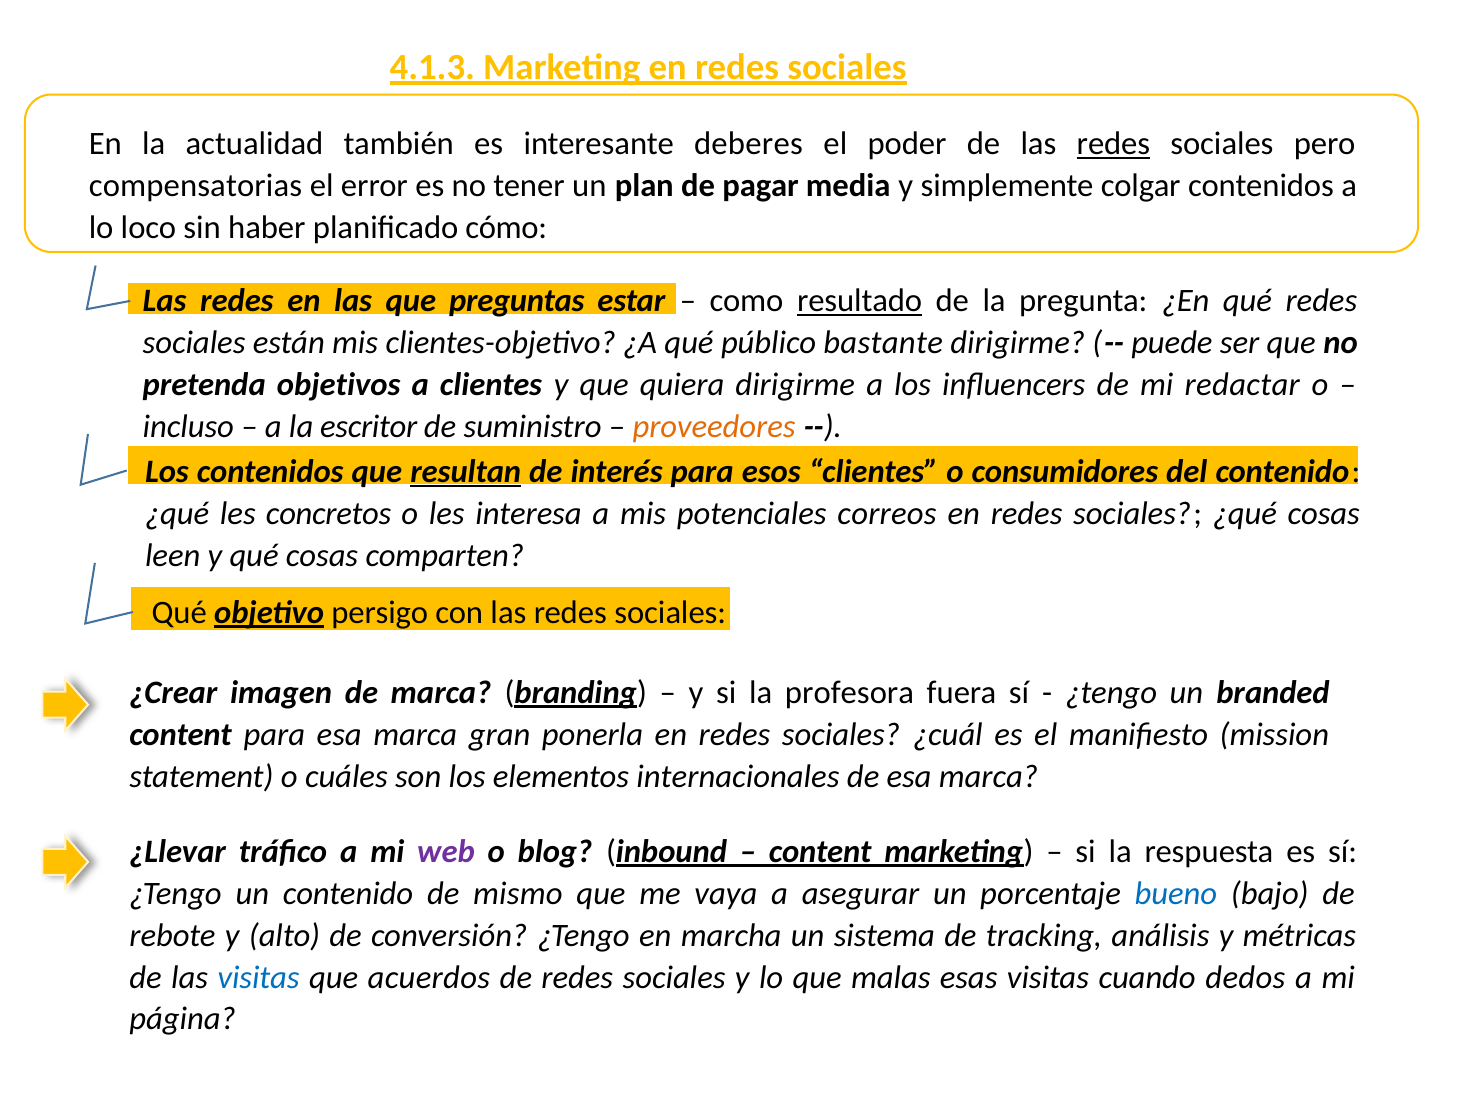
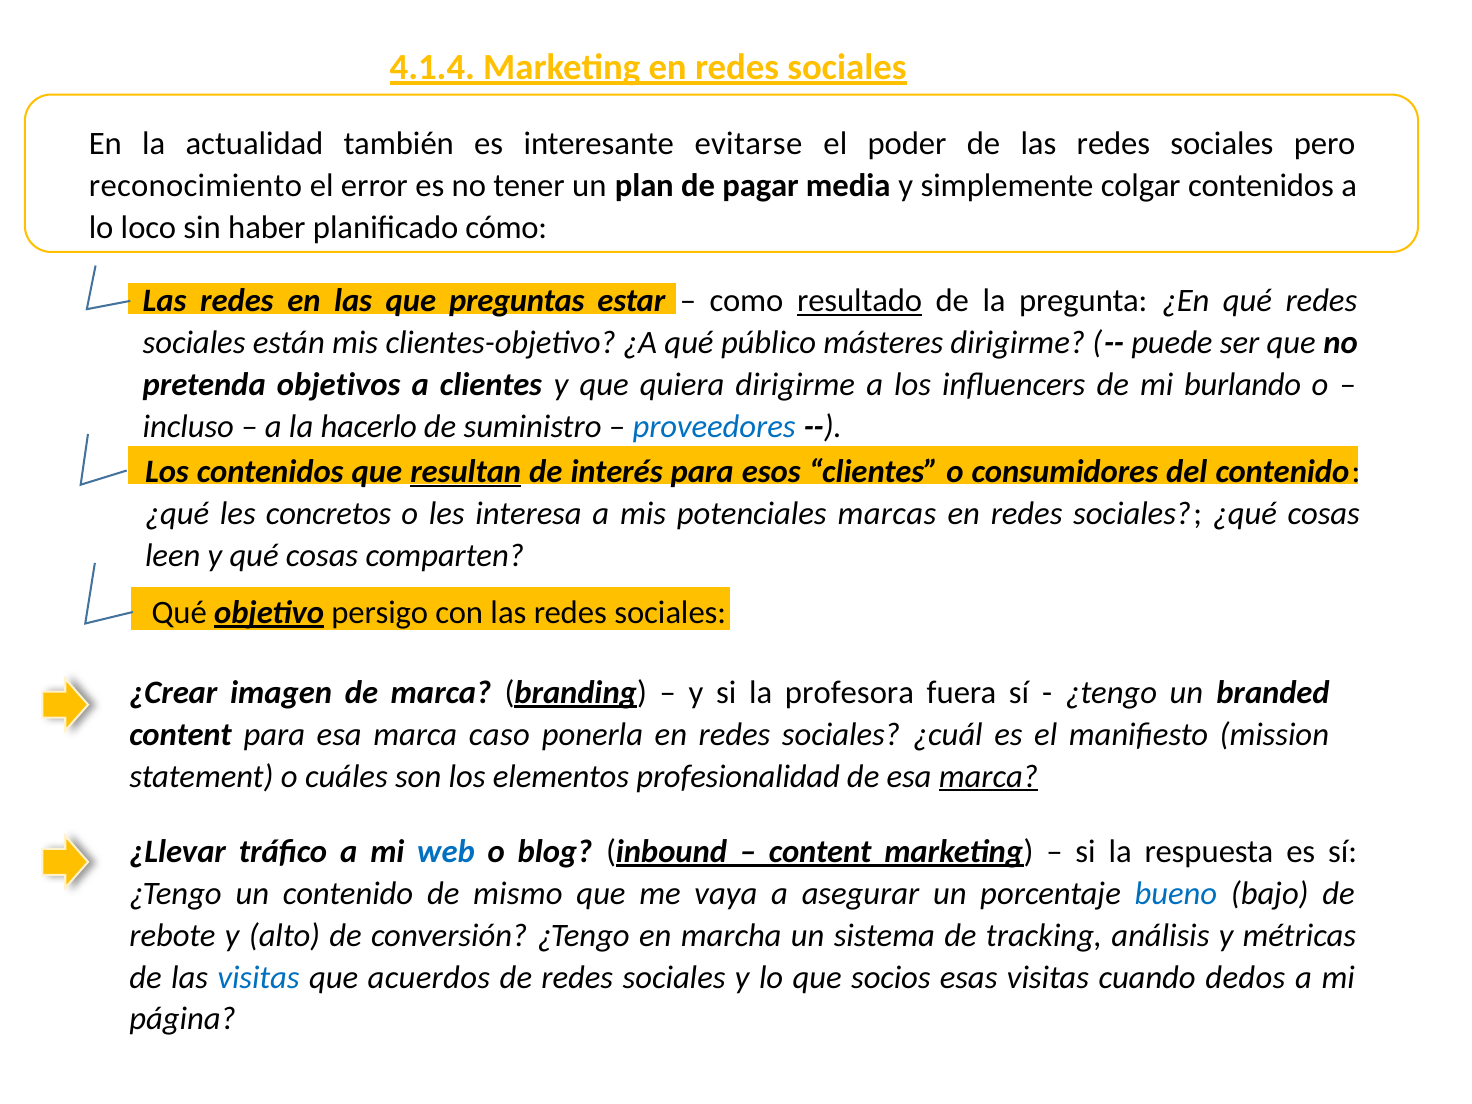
4.1.3: 4.1.3 -> 4.1.4
deberes: deberes -> evitarse
redes at (1113, 144) underline: present -> none
compensatorias: compensatorias -> reconocimiento
bastante: bastante -> másteres
redactar: redactar -> burlando
escritor: escritor -> hacerlo
proveedores colour: orange -> blue
correos: correos -> marcas
gran: gran -> caso
internacionales: internacionales -> profesionalidad
marca at (988, 776) underline: none -> present
web colour: purple -> blue
malas: malas -> socios
